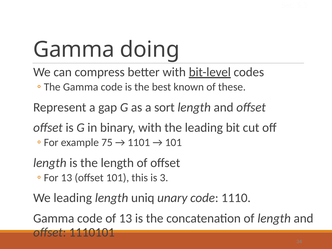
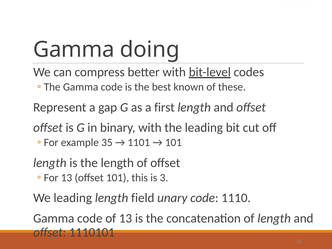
sort: sort -> first
75: 75 -> 35
uniq: uniq -> field
